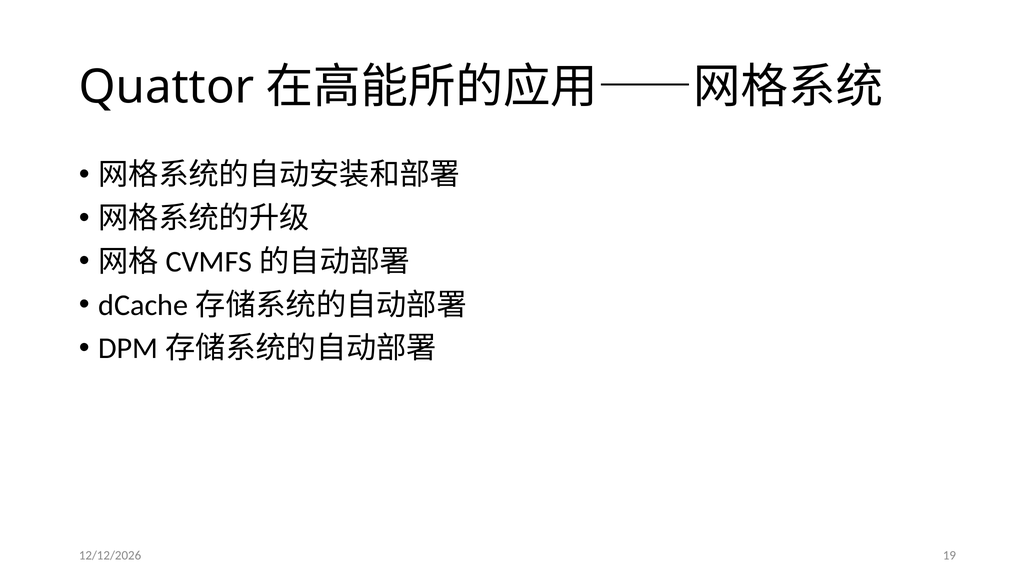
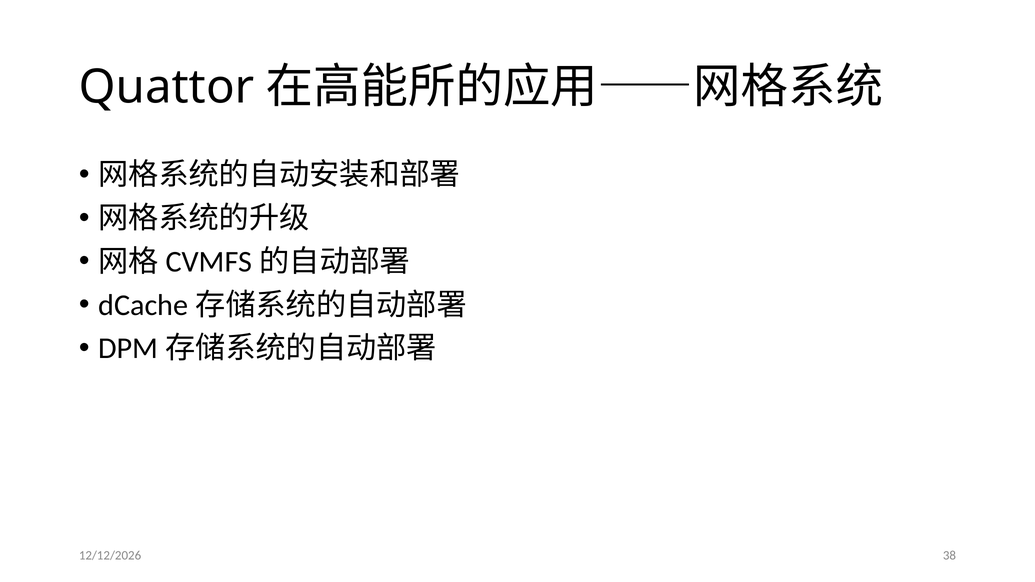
19: 19 -> 38
